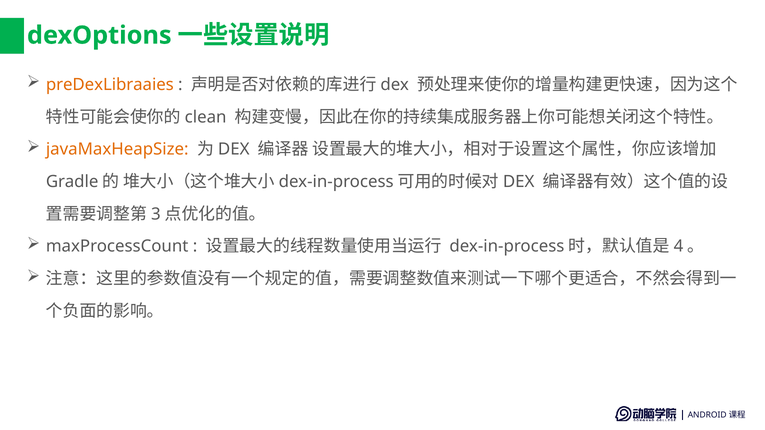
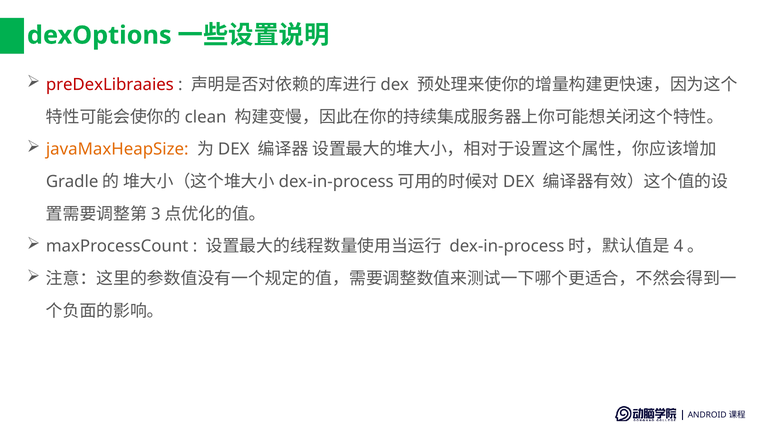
preDexLibraaies colour: orange -> red
